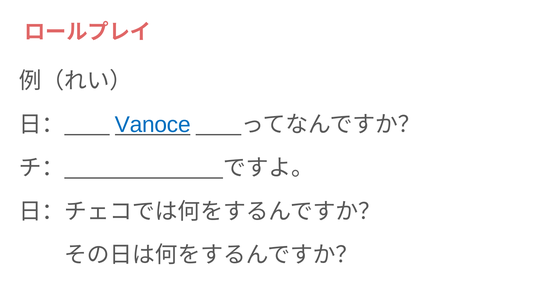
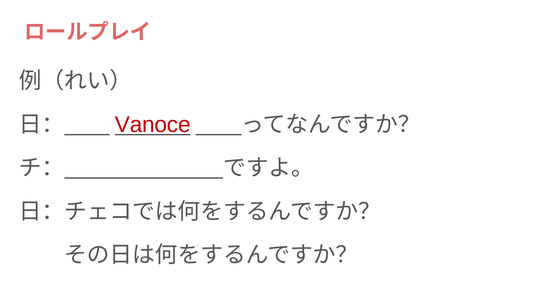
Vanoce colour: blue -> red
